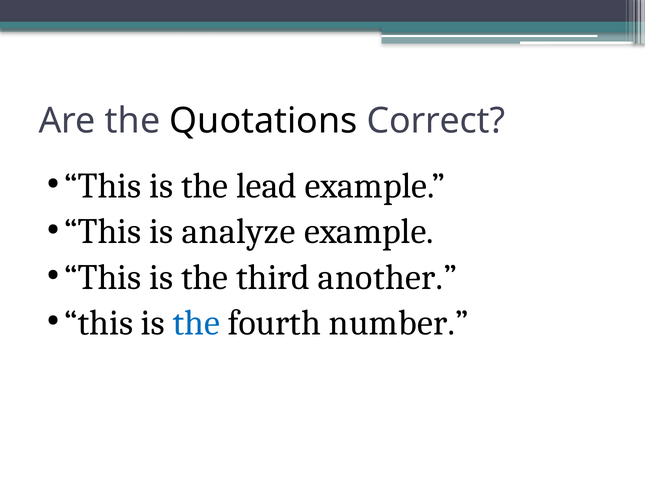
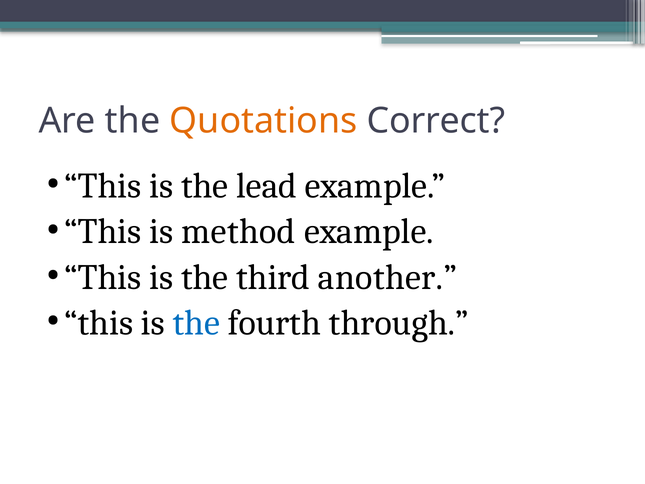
Quotations colour: black -> orange
analyze: analyze -> method
number: number -> through
